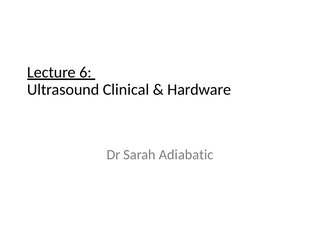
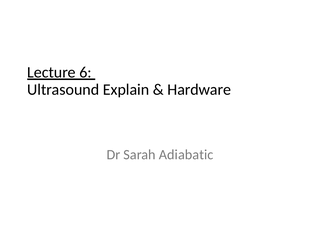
Clinical: Clinical -> Explain
